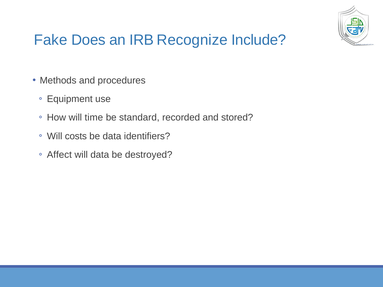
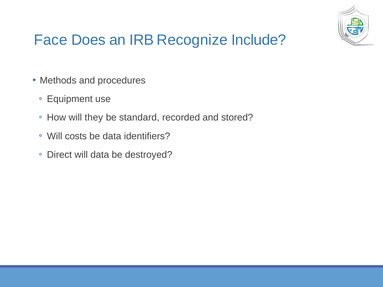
Fake: Fake -> Face
time: time -> they
Affect: Affect -> Direct
